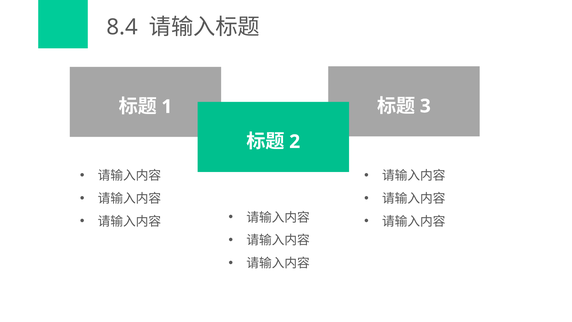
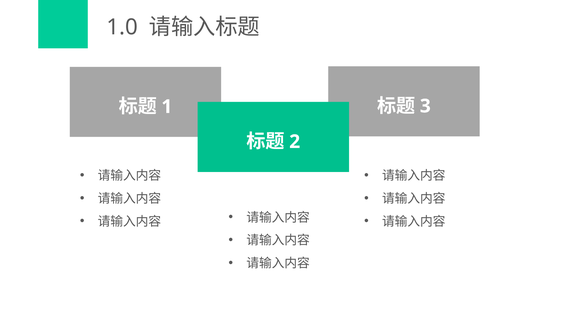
8.4: 8.4 -> 1.0
